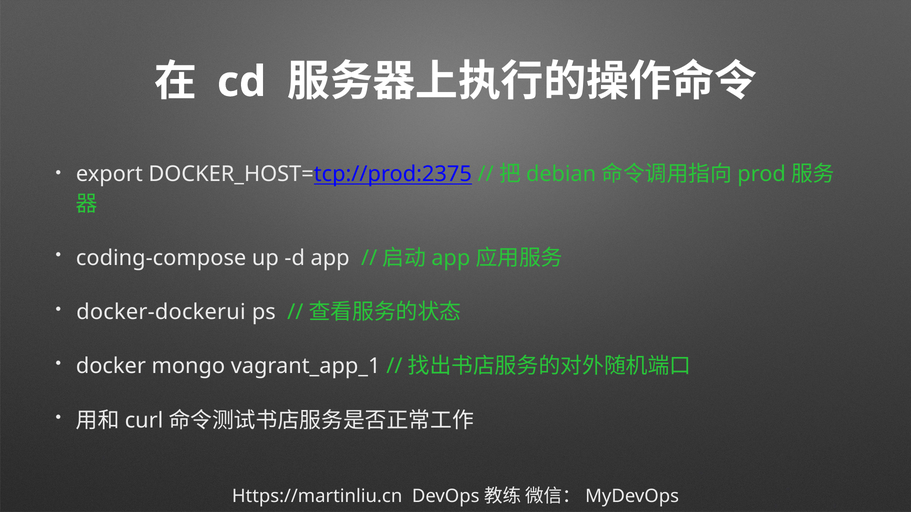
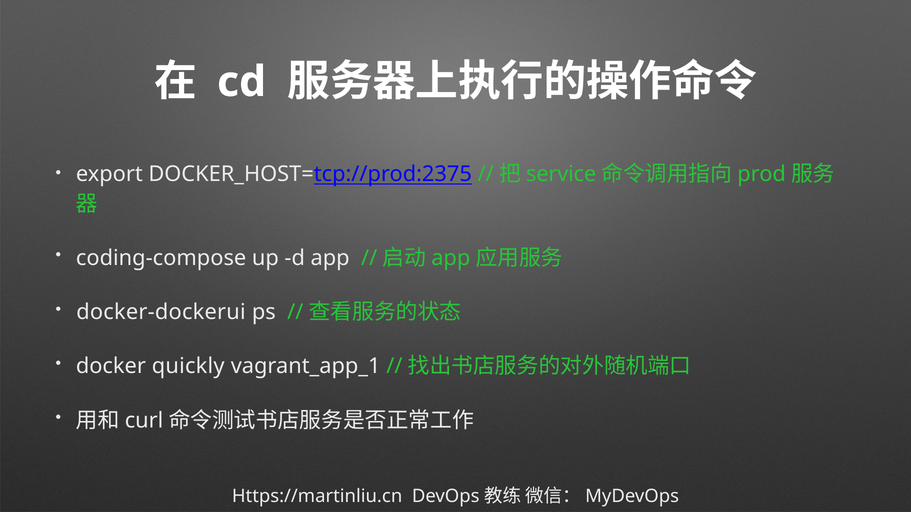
debian: debian -> service
mongo: mongo -> quickly
